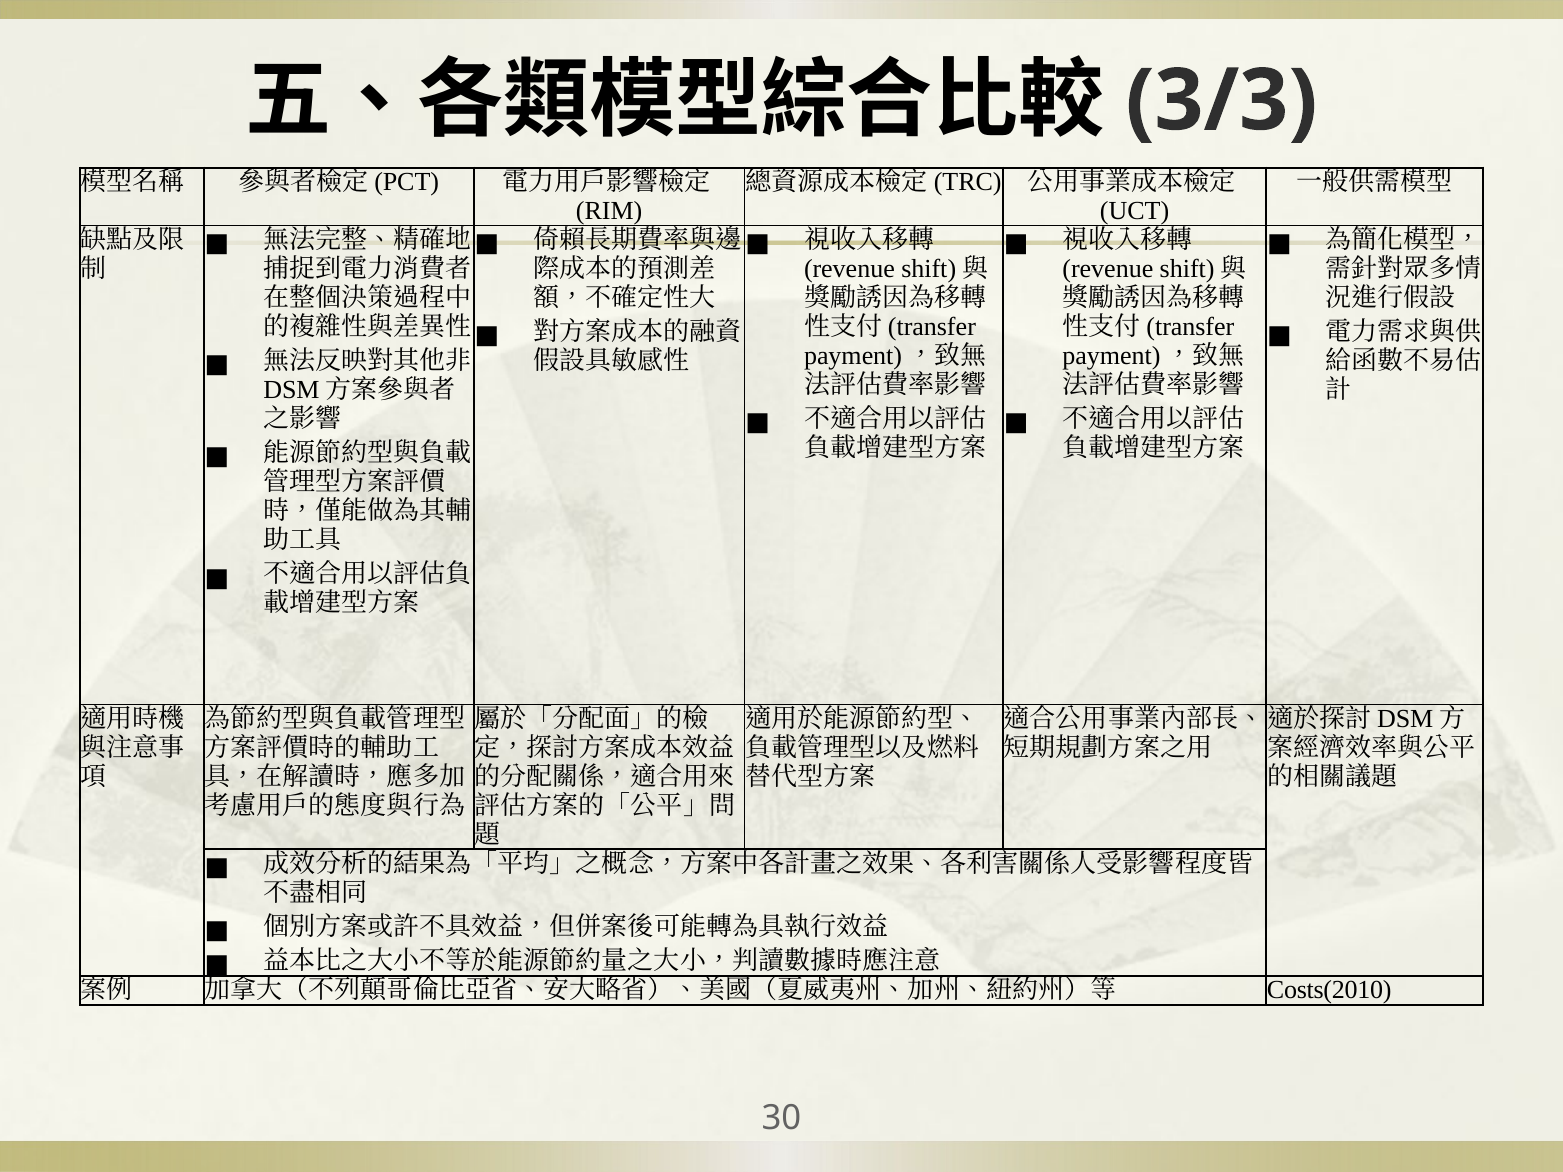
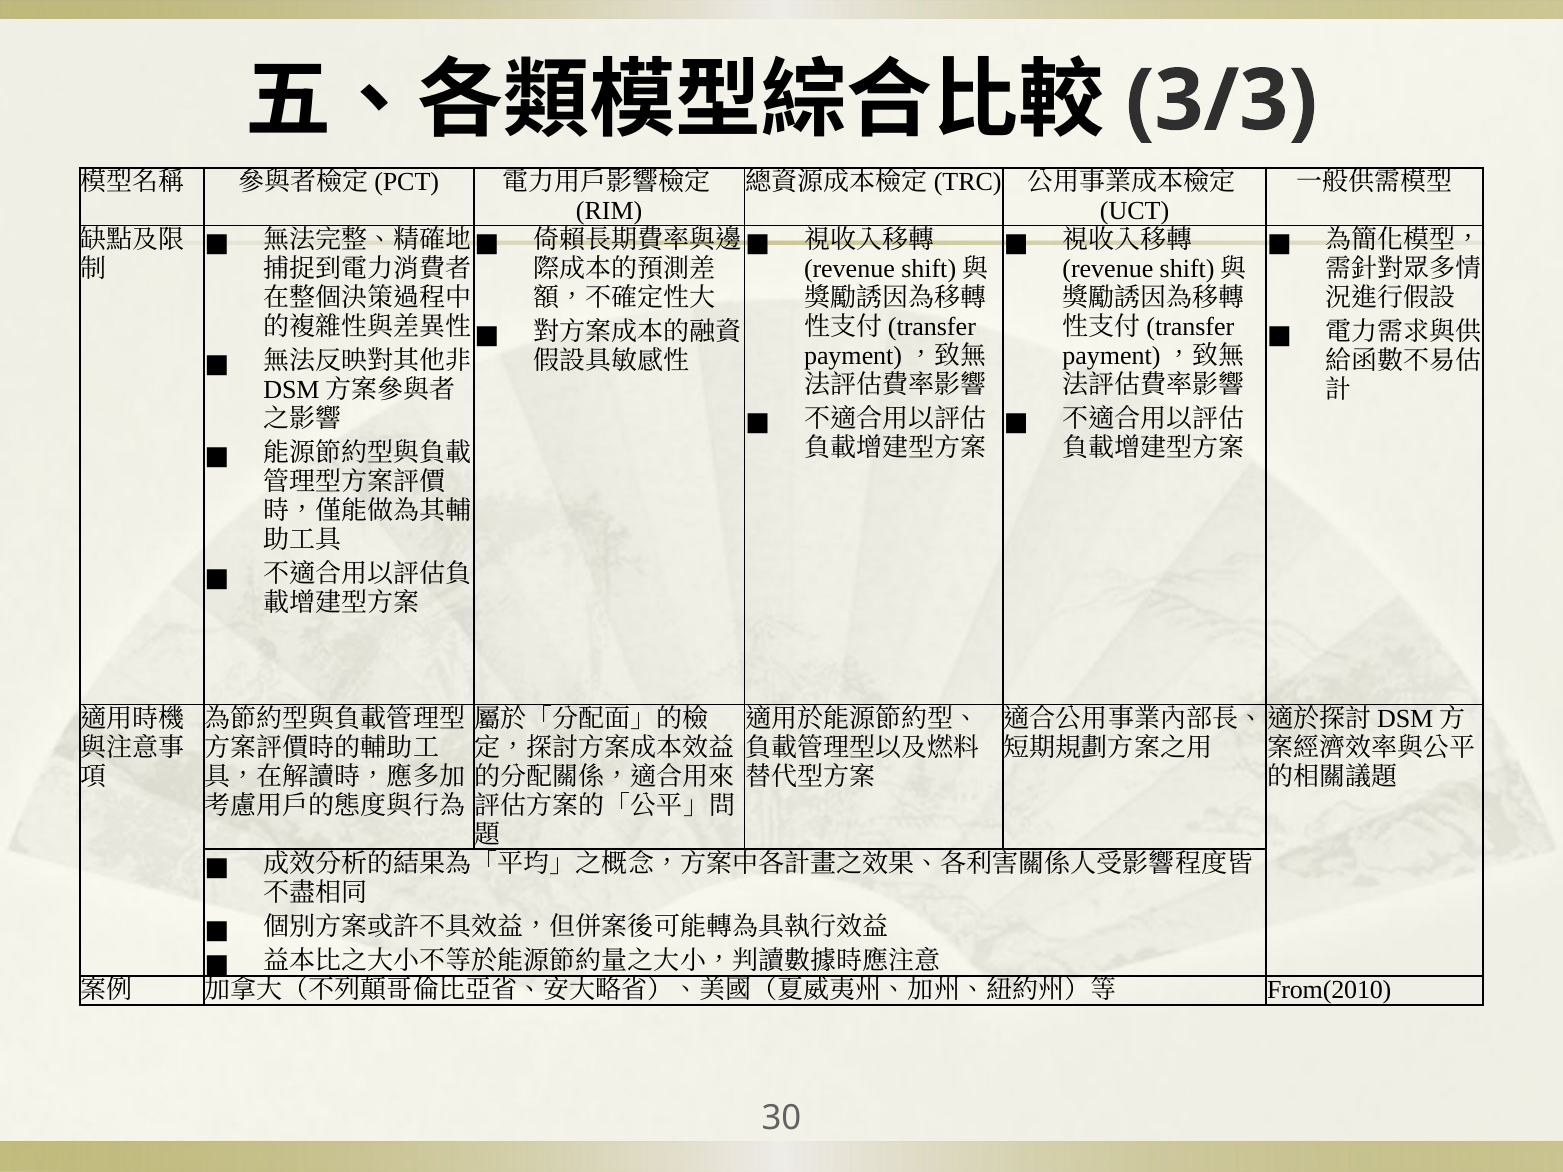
Costs(2010: Costs(2010 -> From(2010
